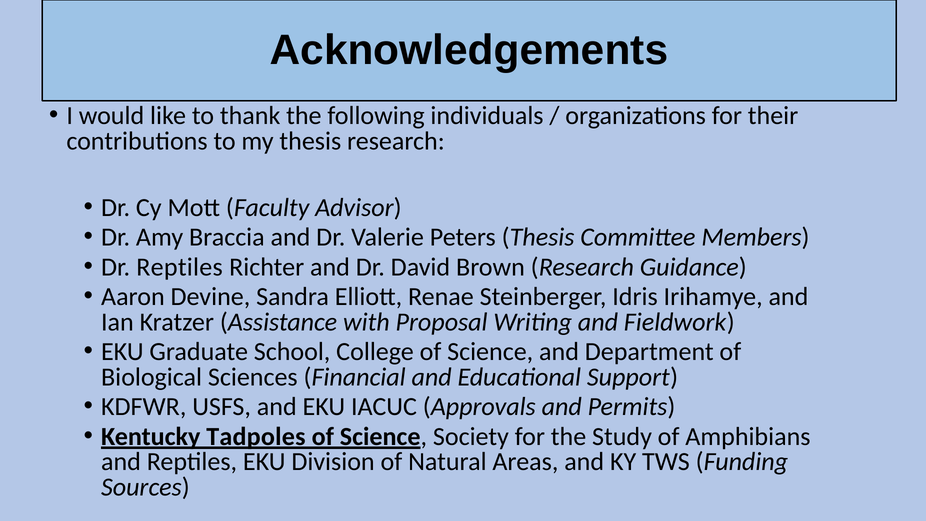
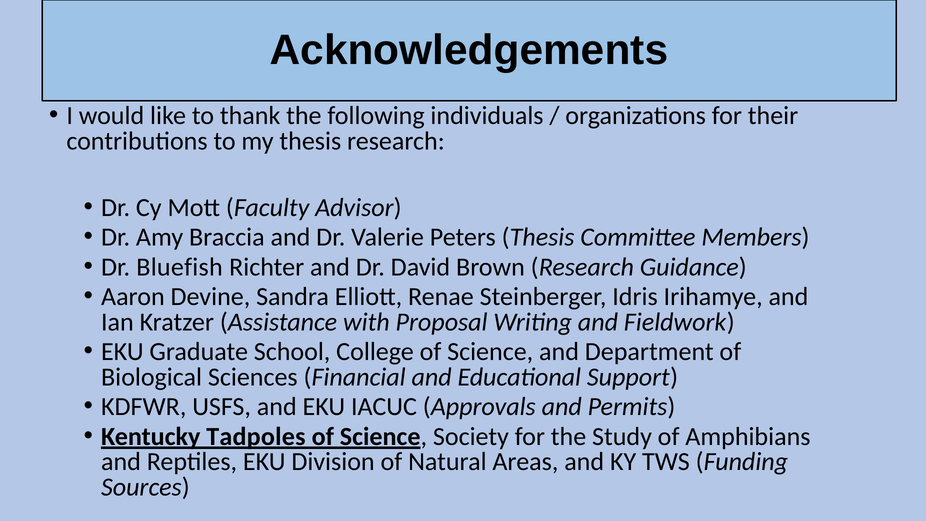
Dr Reptiles: Reptiles -> Bluefish
